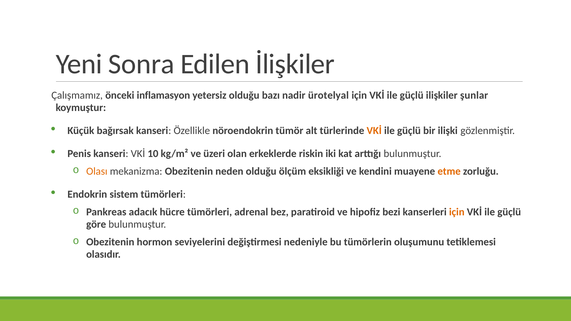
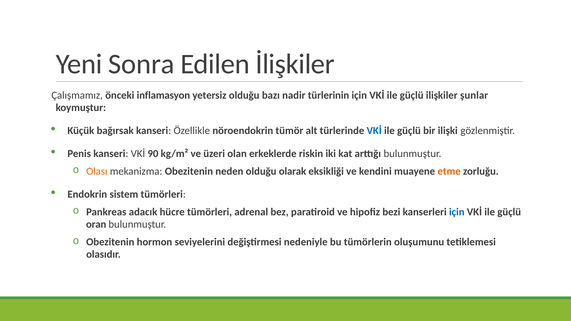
ürotelyal: ürotelyal -> türlerinin
VKİ at (374, 131) colour: orange -> blue
10: 10 -> 90
ölçüm: ölçüm -> olarak
için at (457, 212) colour: orange -> blue
göre: göre -> oran
